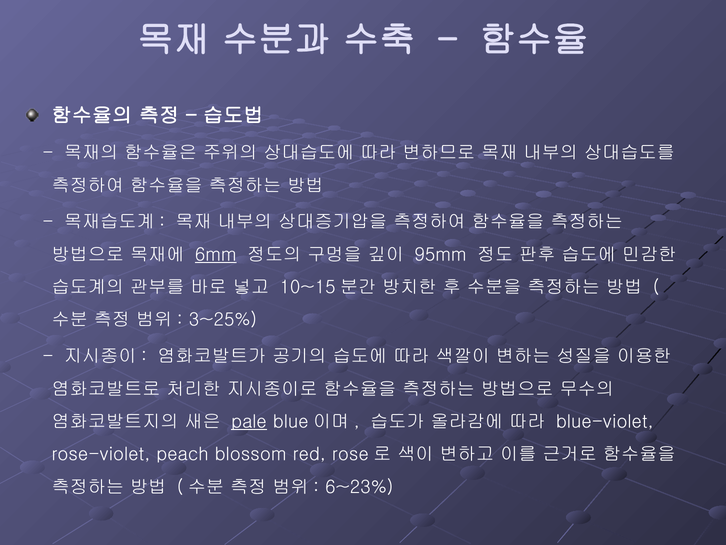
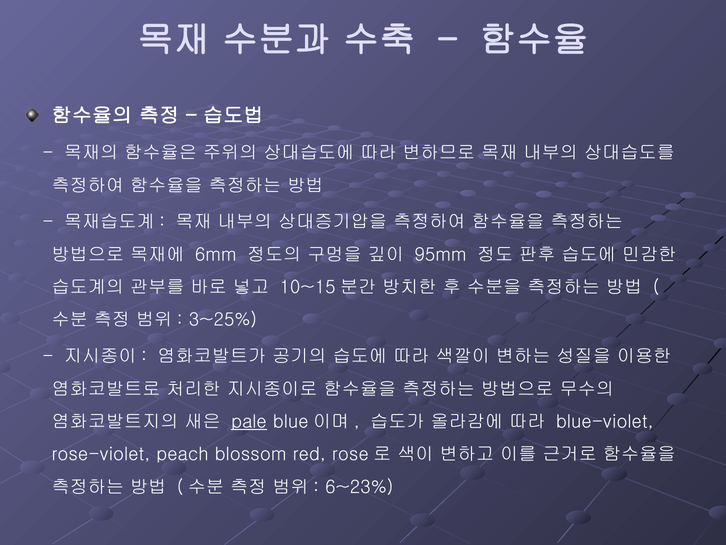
6mm underline: present -> none
